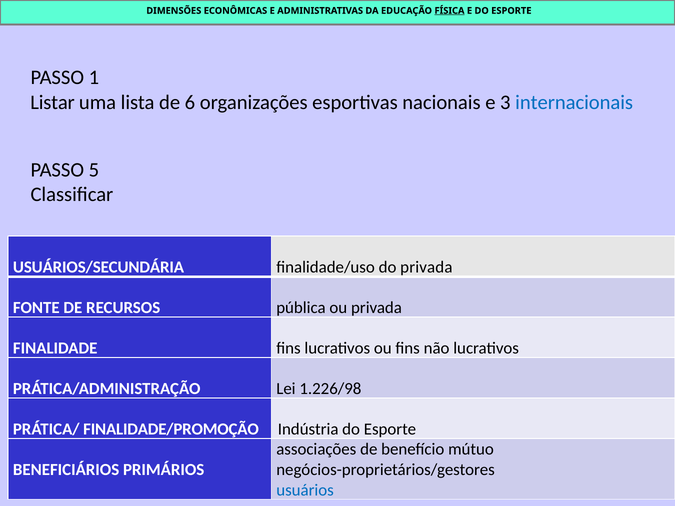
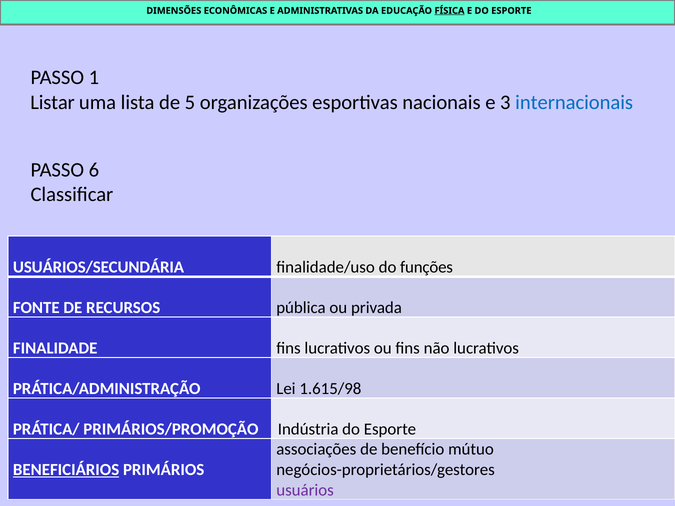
6: 6 -> 5
5: 5 -> 6
do privada: privada -> funções
1.226/98: 1.226/98 -> 1.615/98
FINALIDADE/PROMOÇÃO: FINALIDADE/PROMOÇÃO -> PRIMÁRIOS/PROMOÇÃO
BENEFICIÁRIOS underline: none -> present
usuários colour: blue -> purple
